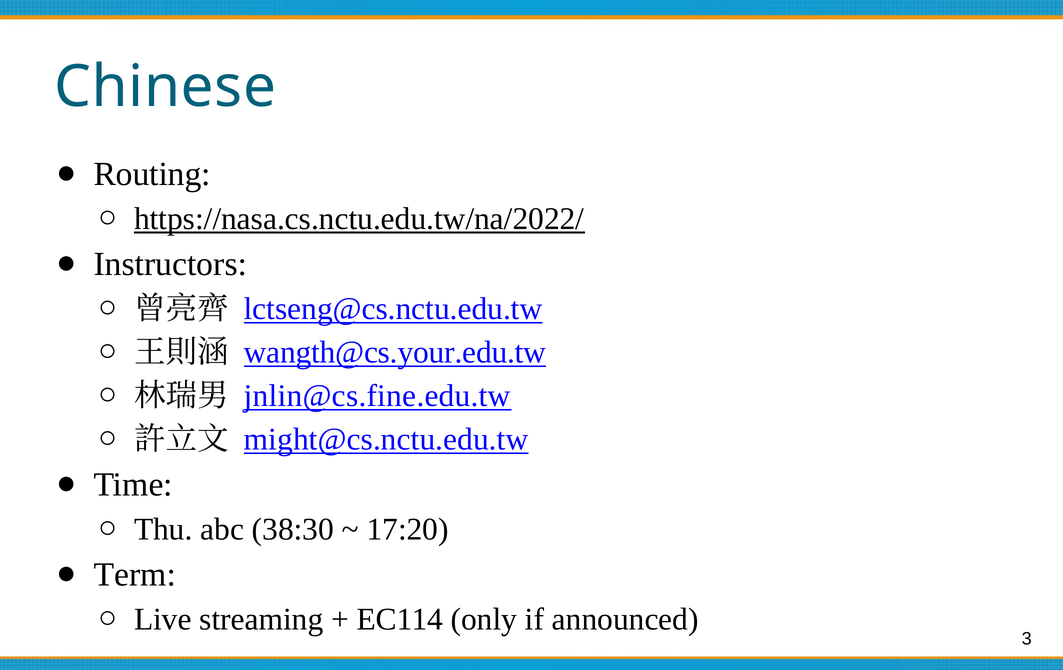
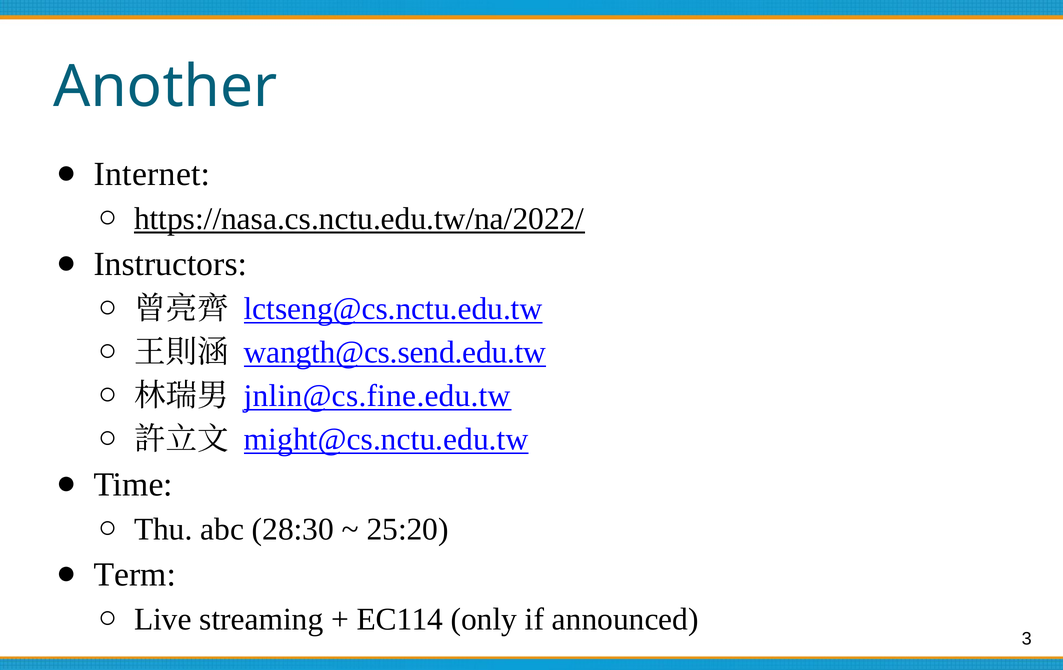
Chinese: Chinese -> Another
Routing: Routing -> Internet
wangth@cs.your.edu.tw: wangth@cs.your.edu.tw -> wangth@cs.send.edu.tw
38:30: 38:30 -> 28:30
17:20: 17:20 -> 25:20
